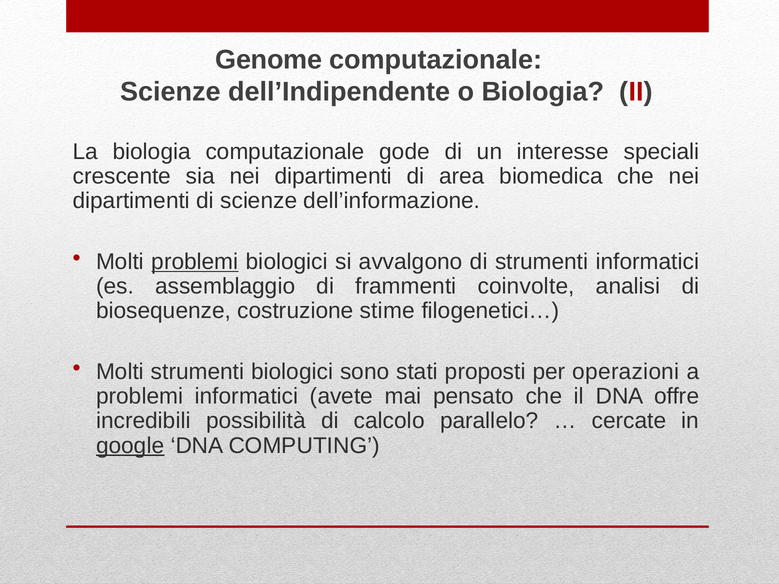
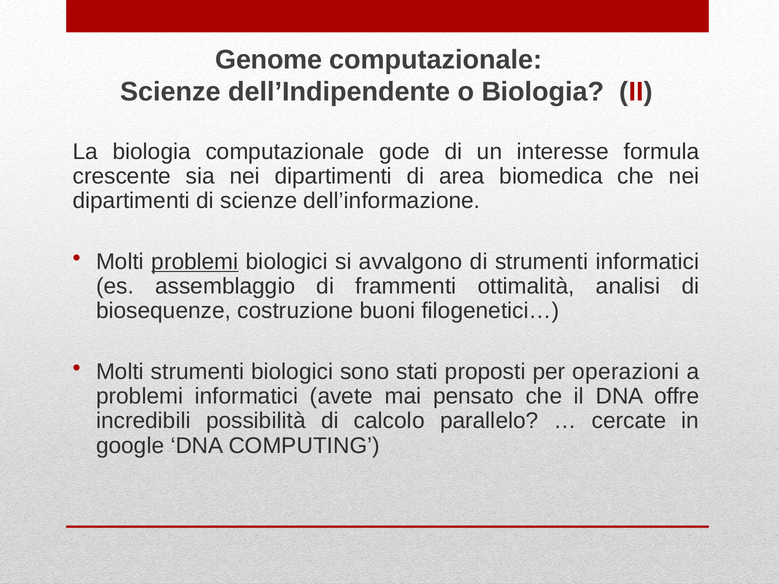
speciali: speciali -> formula
coinvolte: coinvolte -> ottimalità
stime: stime -> buoni
google underline: present -> none
